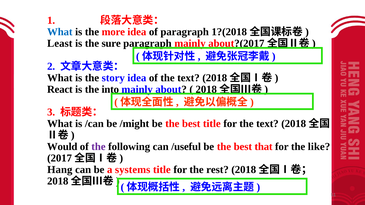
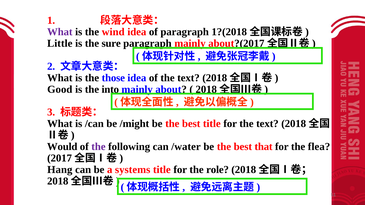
What at (60, 32) colour: blue -> purple
more: more -> wind
Least: Least -> Little
story: story -> those
React: React -> Good
/useful: /useful -> /water
like: like -> flea
rest: rest -> role
